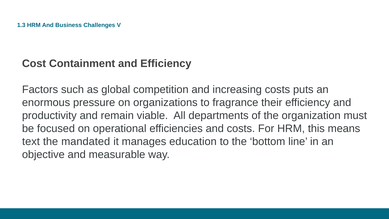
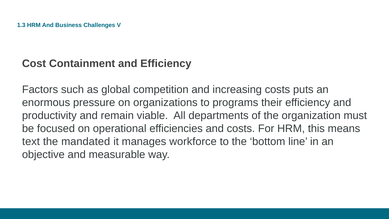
fragrance: fragrance -> programs
education: education -> workforce
